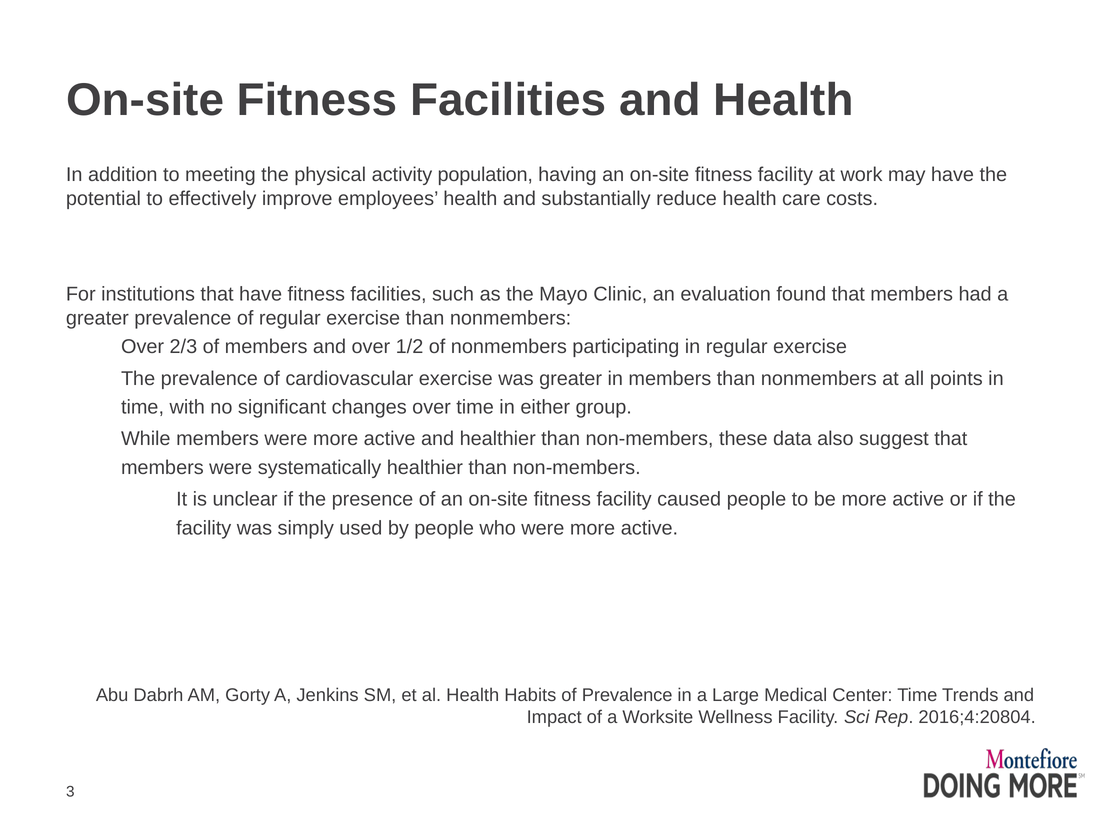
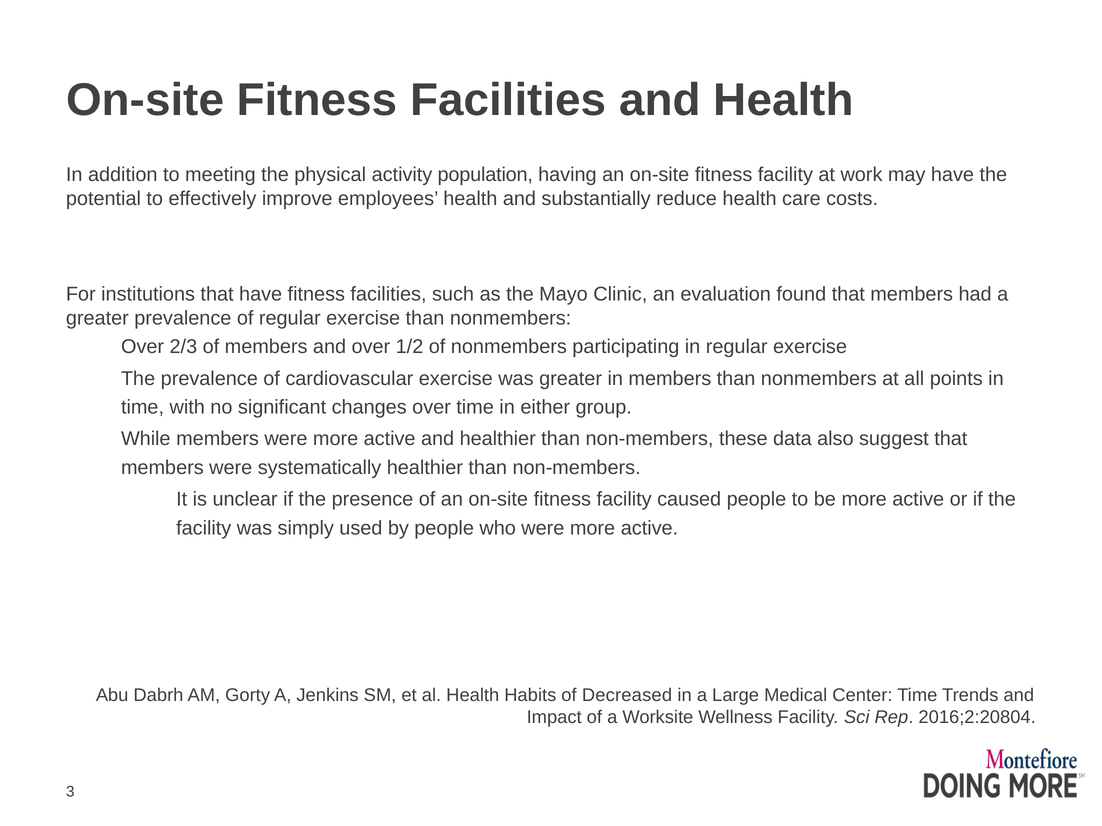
of Prevalence: Prevalence -> Decreased
2016;4:20804: 2016;4:20804 -> 2016;2:20804
